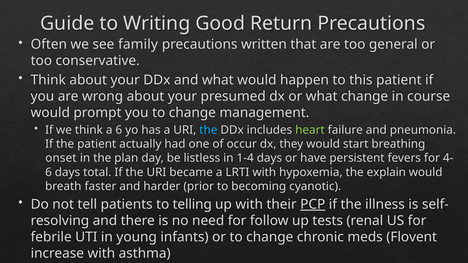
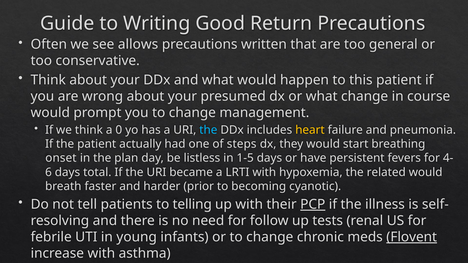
family: family -> allows
a 6: 6 -> 0
heart colour: light green -> yellow
occur: occur -> steps
1-4: 1-4 -> 1-5
explain: explain -> related
Flovent underline: none -> present
